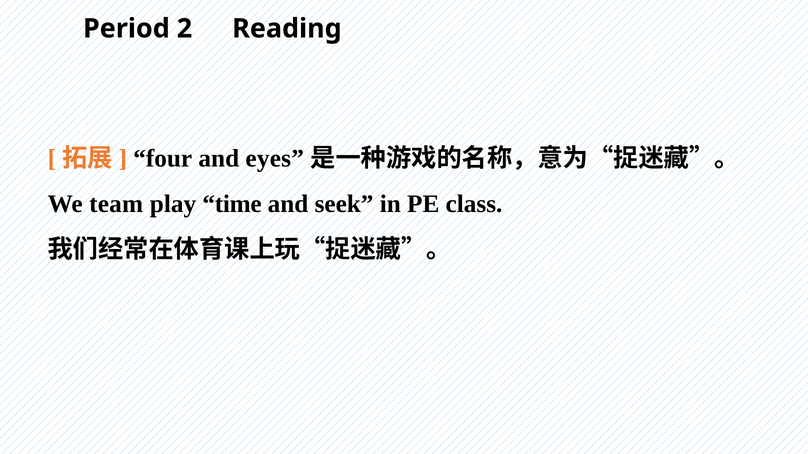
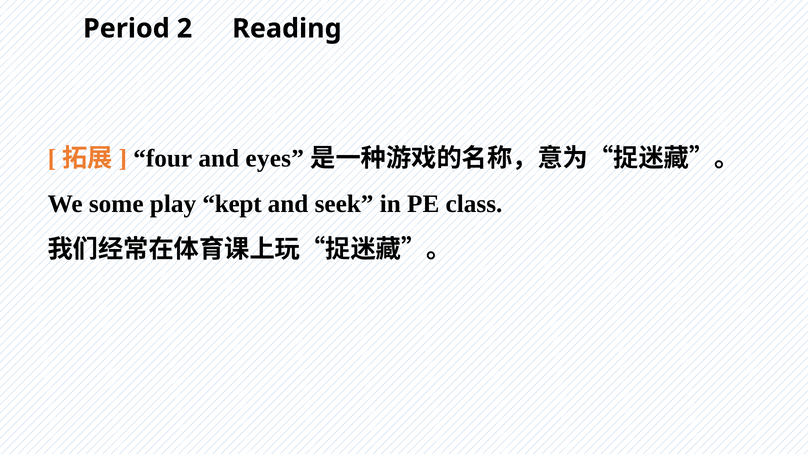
team: team -> some
time: time -> kept
